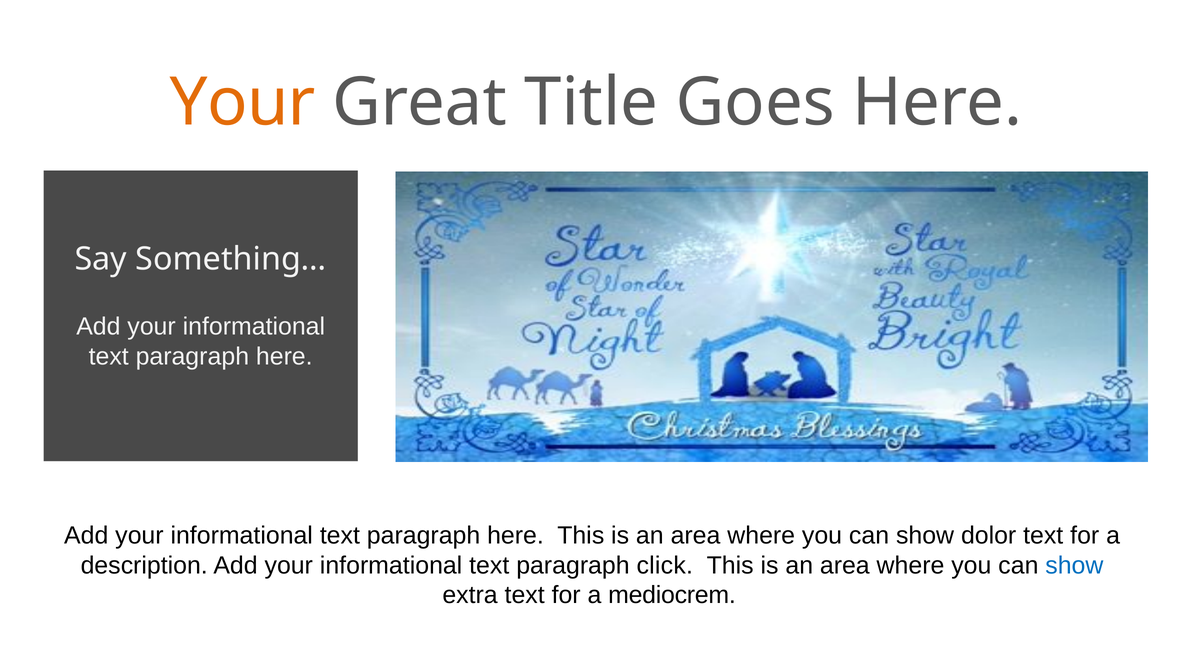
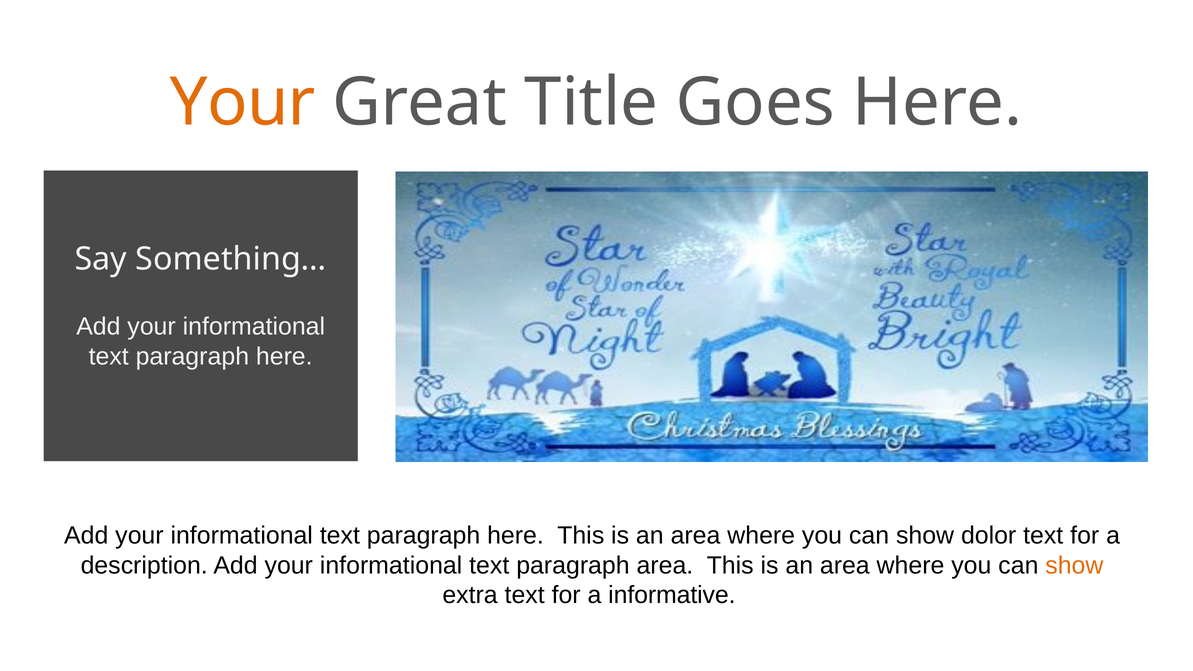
paragraph click: click -> area
show at (1074, 565) colour: blue -> orange
mediocrem: mediocrem -> informative
